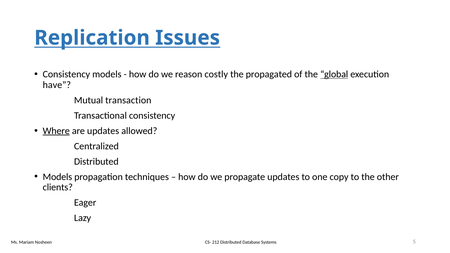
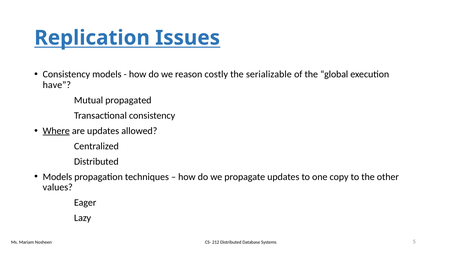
propagated: propagated -> serializable
global underline: present -> none
transaction: transaction -> propagated
clients: clients -> values
